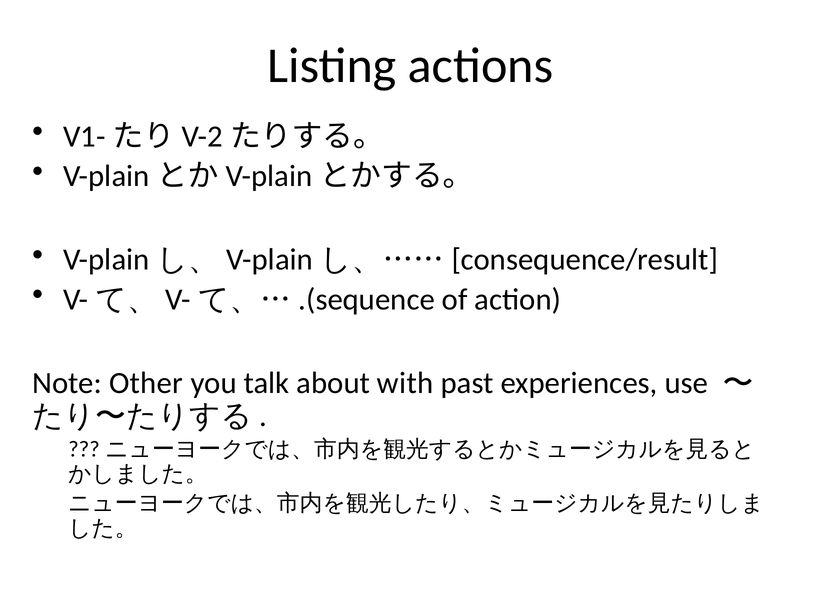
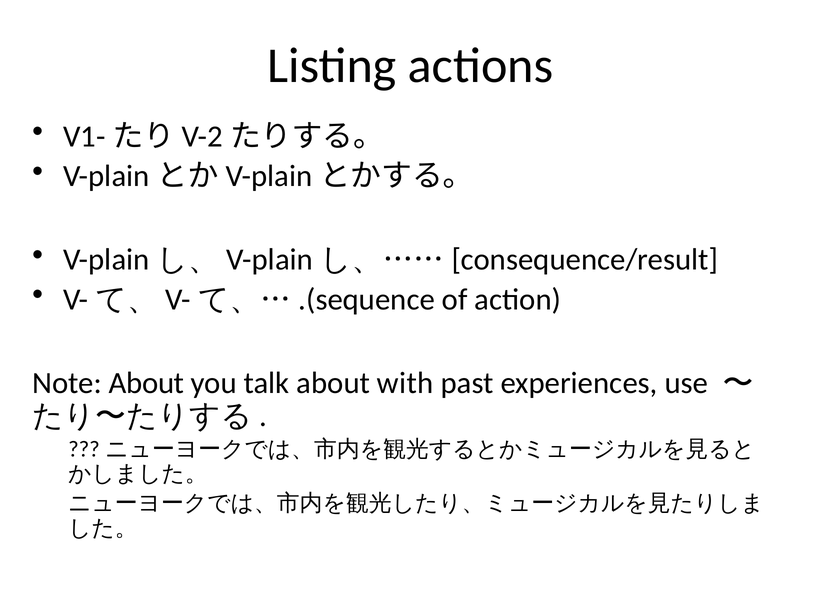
Note Other: Other -> About
